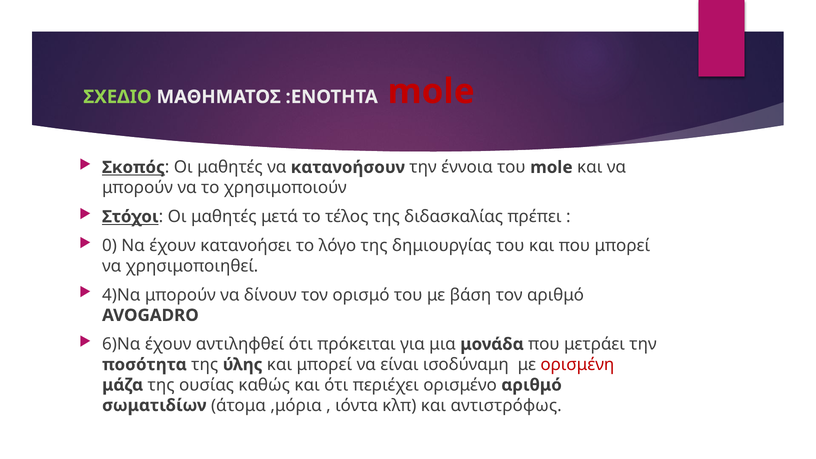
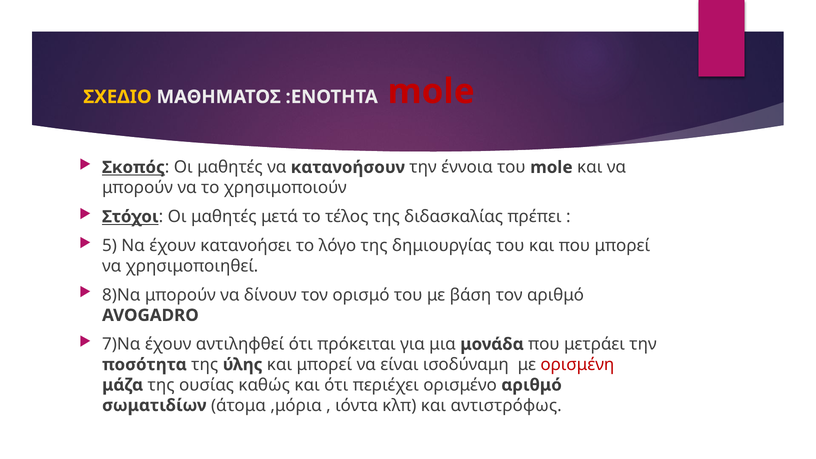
ΣΧΕΔΙΟ colour: light green -> yellow
0: 0 -> 5
4)Να: 4)Να -> 8)Να
6)Να: 6)Να -> 7)Να
